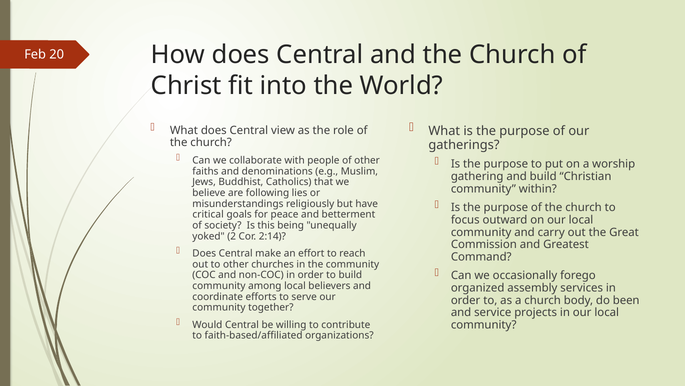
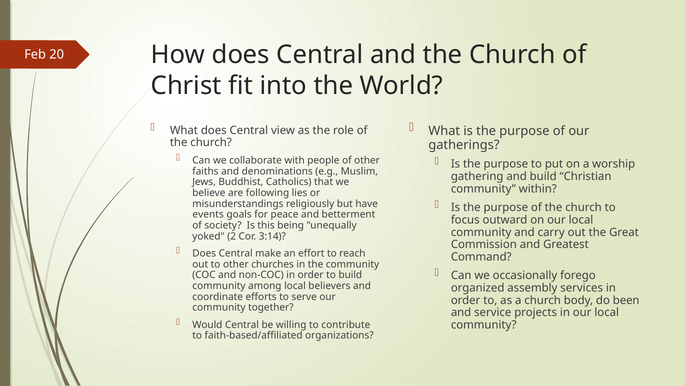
critical: critical -> events
2:14: 2:14 -> 3:14
